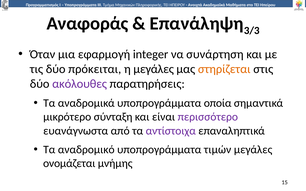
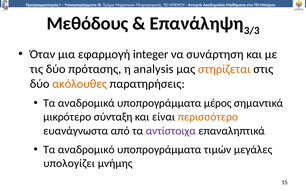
Αναφοράς: Αναφοράς -> Μεθόδους
πρόκειται: πρόκειται -> πρότασης
η μεγάλες: μεγάλες -> analysis
ακόλουθες colour: purple -> orange
οποία: οποία -> μέρος
περισσότερο colour: purple -> orange
ονομάζεται: ονομάζεται -> υπολογίζει
